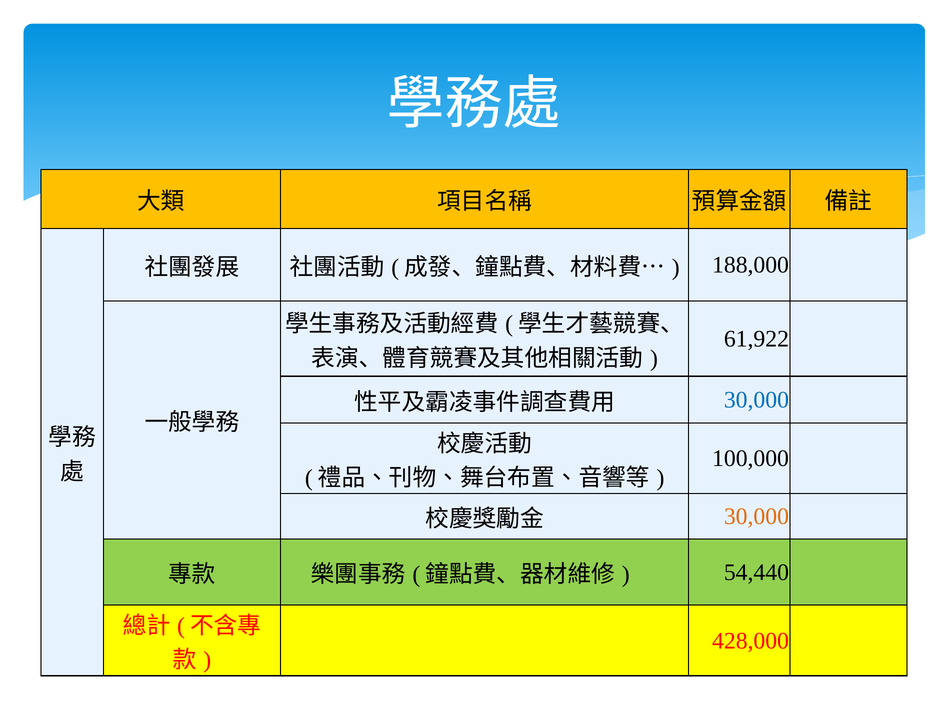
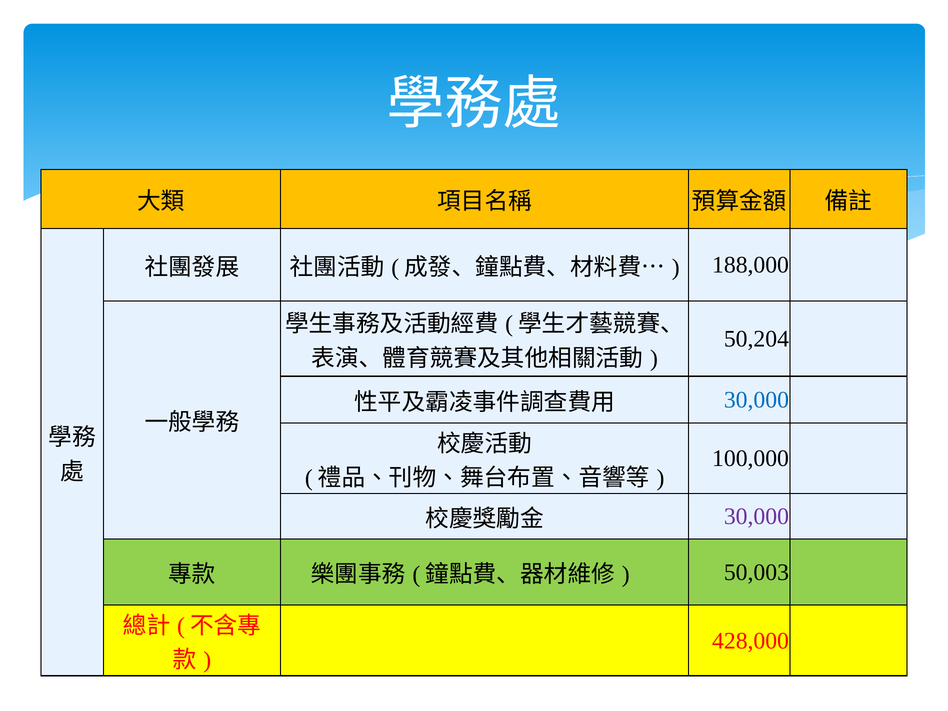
61,922: 61,922 -> 50,204
30,000 at (756, 517) colour: orange -> purple
54,440: 54,440 -> 50,003
